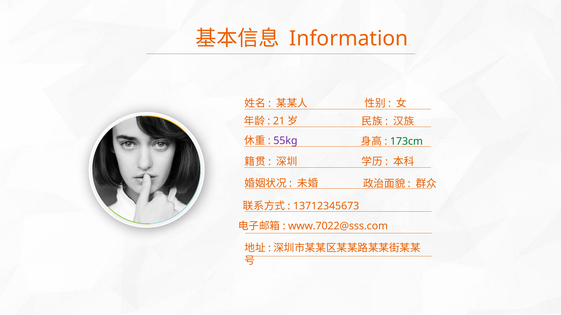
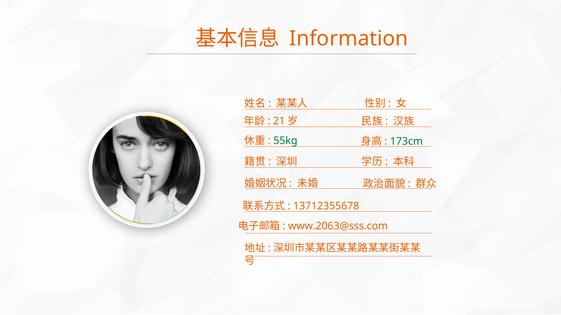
55kg colour: purple -> green
13712345673: 13712345673 -> 13712355678
www.7022@sss.com: www.7022@sss.com -> www.2063@sss.com
